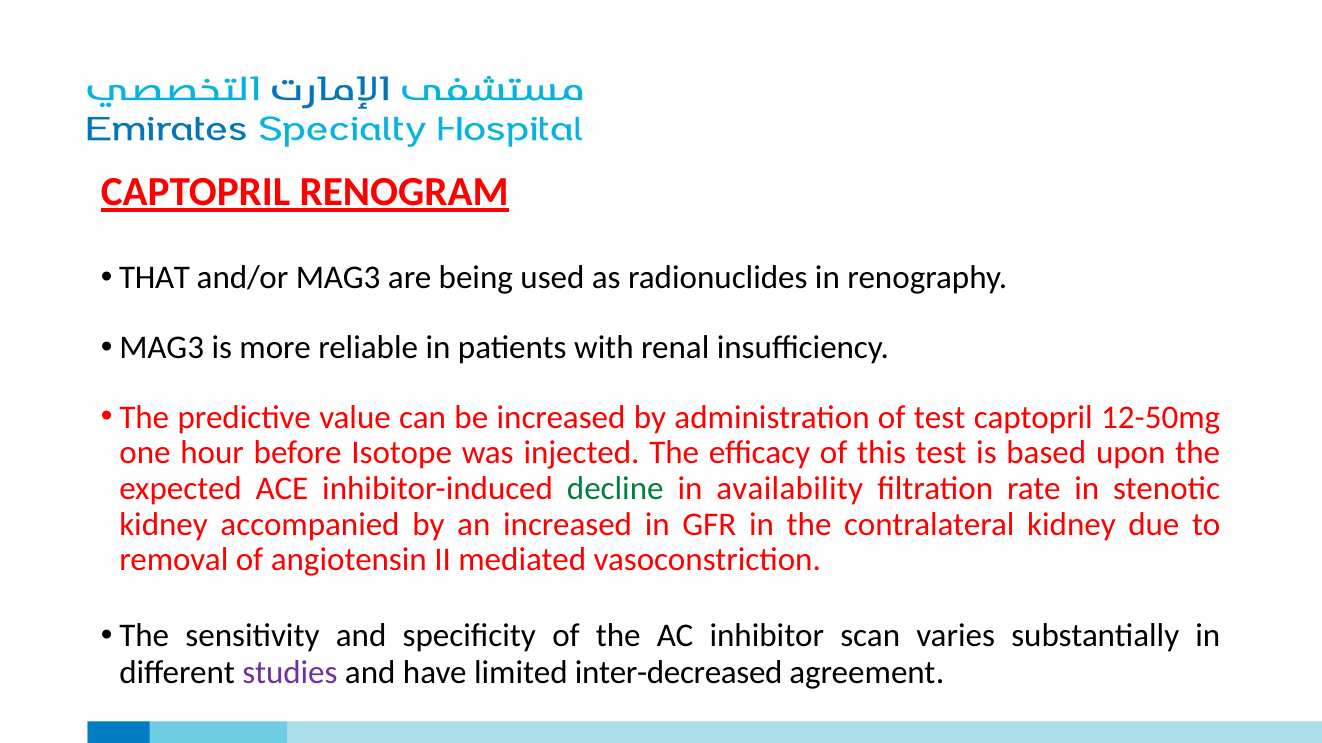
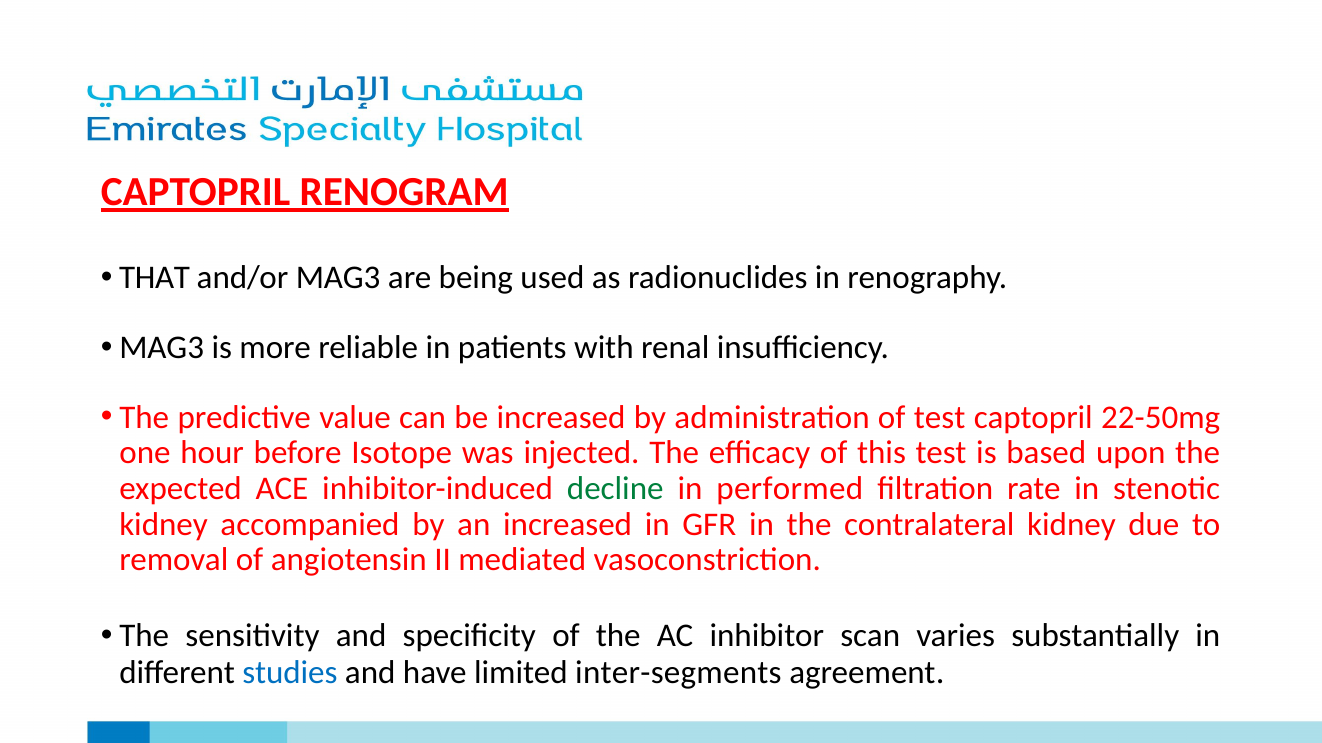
12-50mg: 12-50mg -> 22-50mg
availability: availability -> performed
studies colour: purple -> blue
inter-decreased: inter-decreased -> inter-segments
